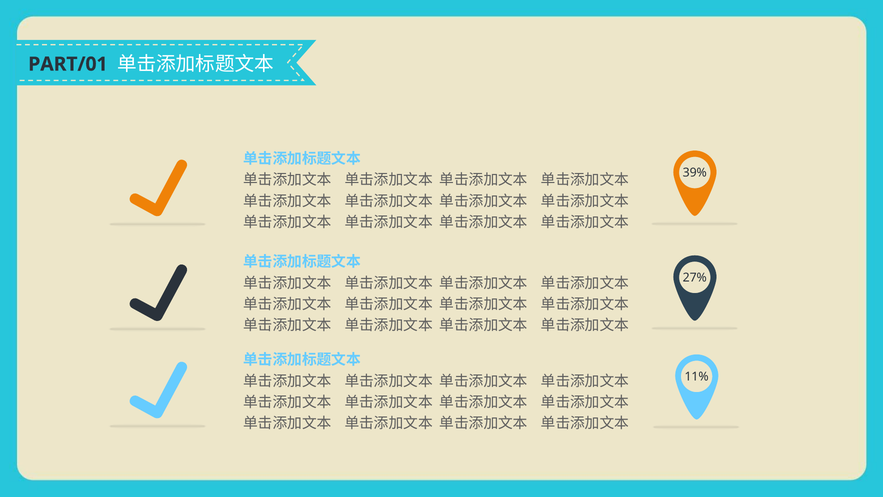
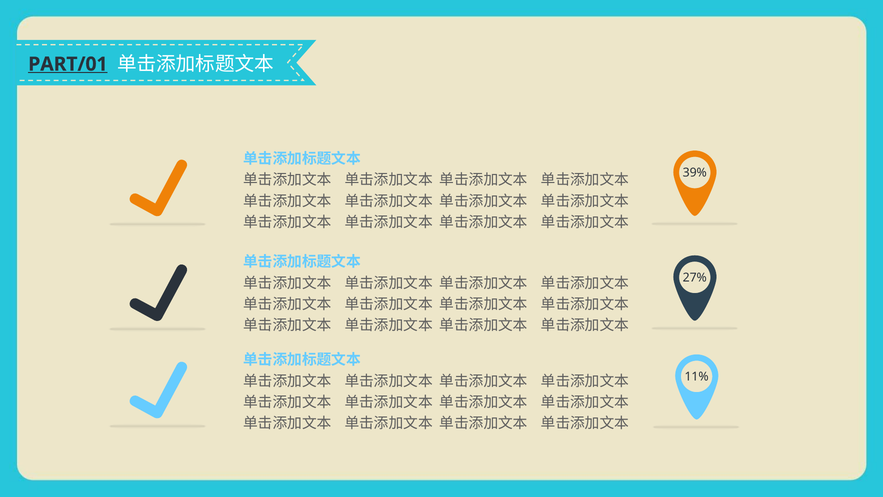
PART/01 underline: none -> present
